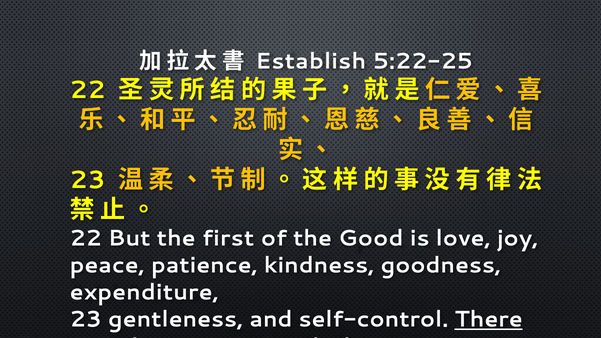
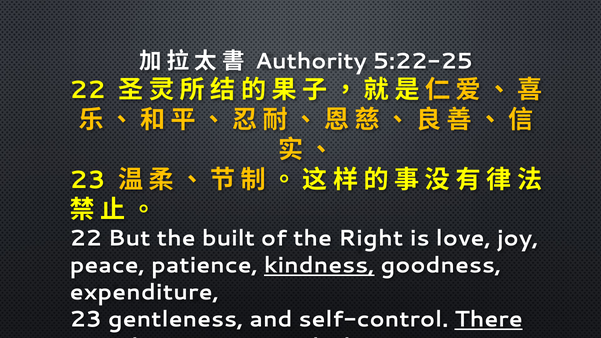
Establish: Establish -> Authority
first: first -> built
Good: Good -> Right
kindness underline: none -> present
